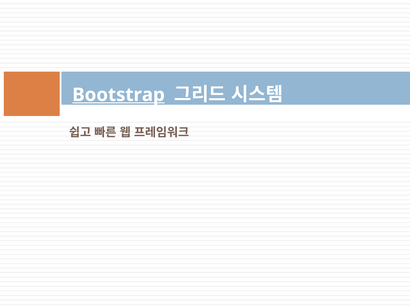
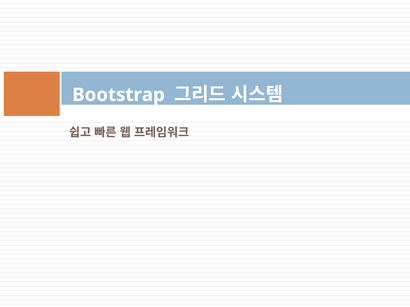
Bootstrap underline: present -> none
